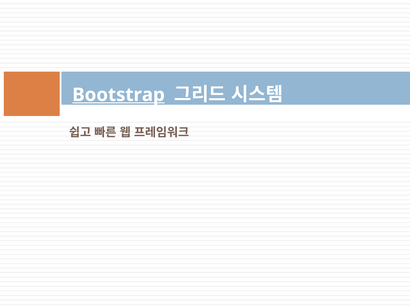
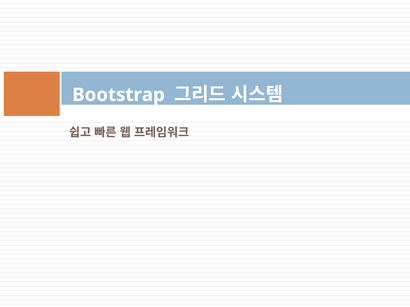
Bootstrap underline: present -> none
